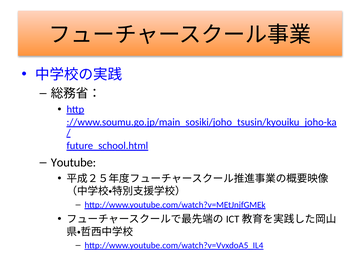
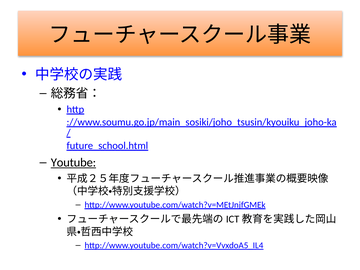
Youtube underline: none -> present
